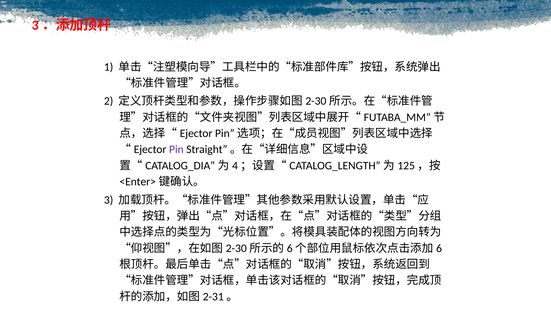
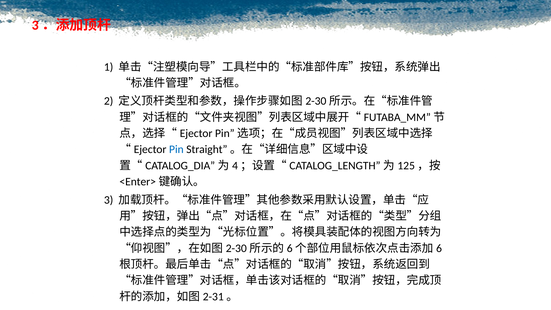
Pin colour: purple -> blue
